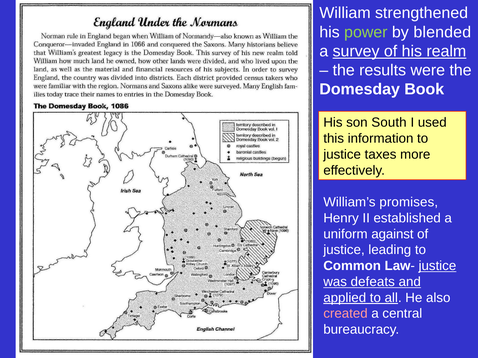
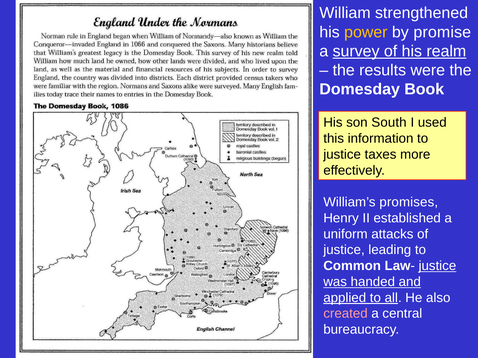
power colour: light green -> yellow
blended: blended -> promise
against: against -> attacks
defeats: defeats -> handed
